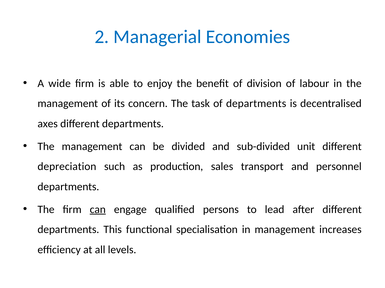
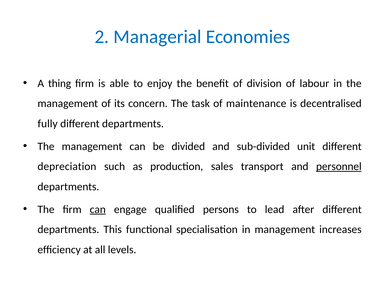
wide: wide -> thing
of departments: departments -> maintenance
axes: axes -> fully
personnel underline: none -> present
